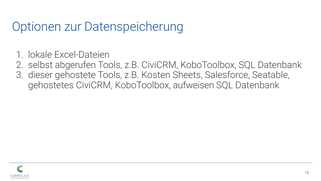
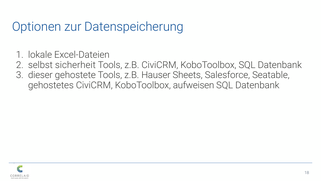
abgerufen: abgerufen -> sicherheit
Kosten: Kosten -> Hauser
